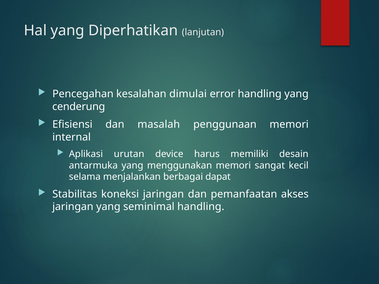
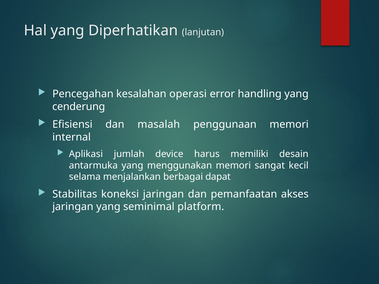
dimulai: dimulai -> operasi
urutan: urutan -> jumlah
seminimal handling: handling -> platform
